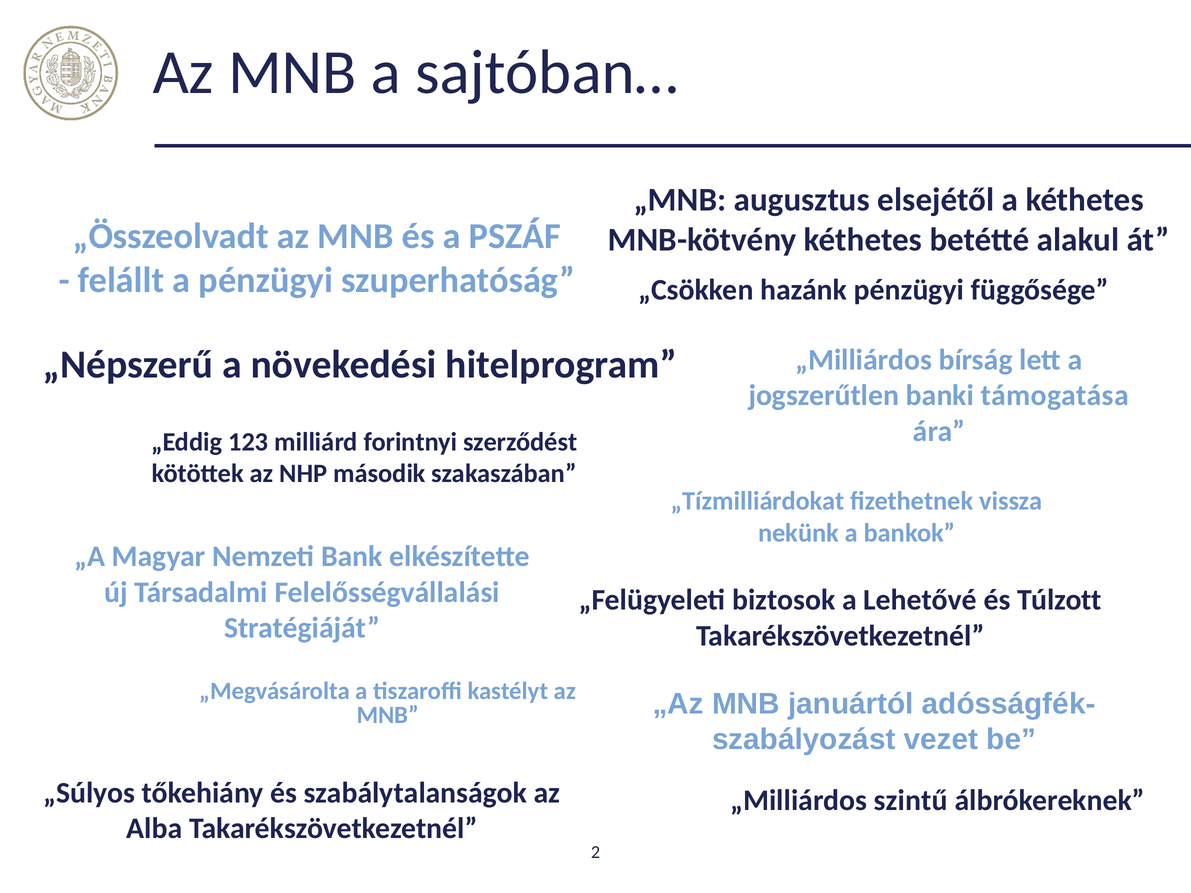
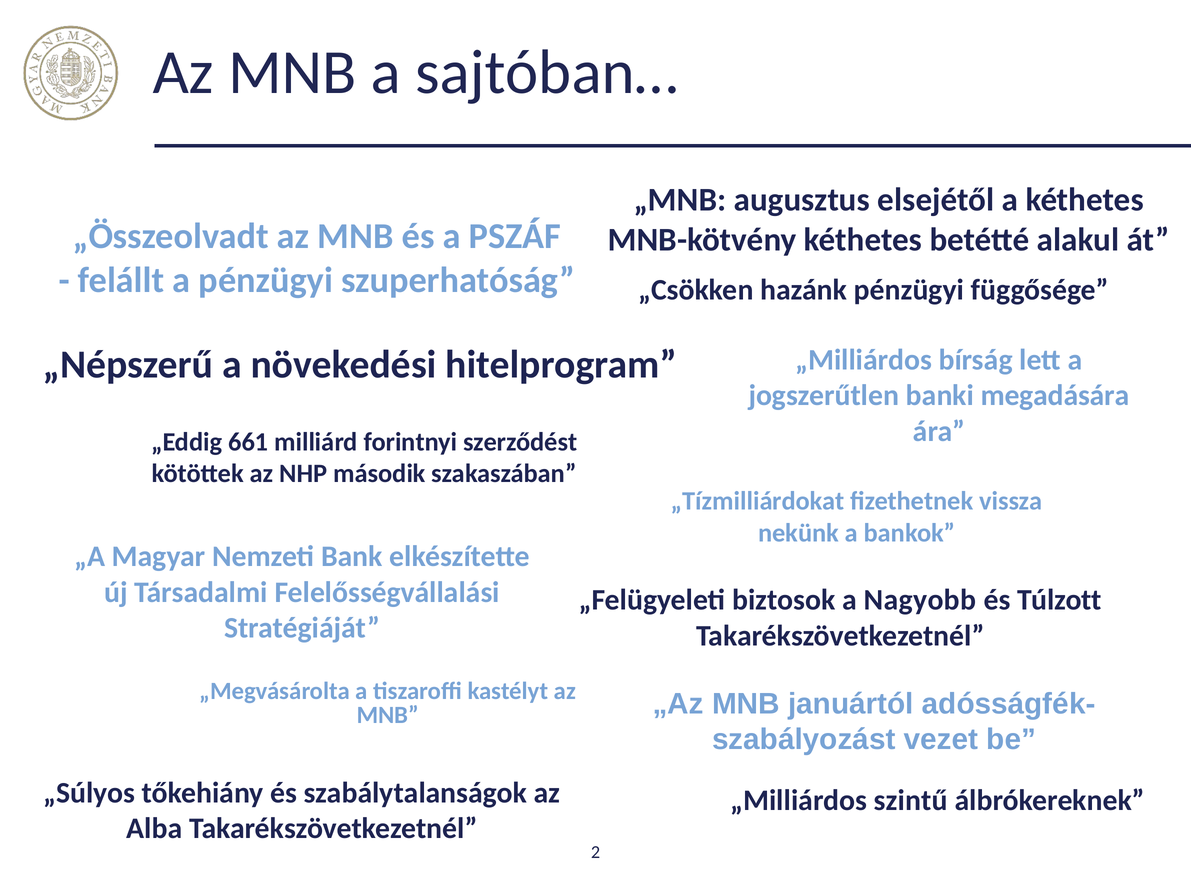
támogatása: támogatása -> megadására
123: 123 -> 661
Lehetővé: Lehetővé -> Nagyobb
